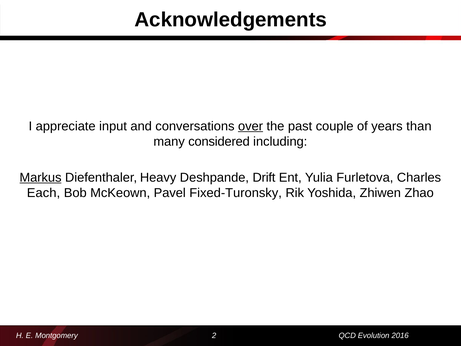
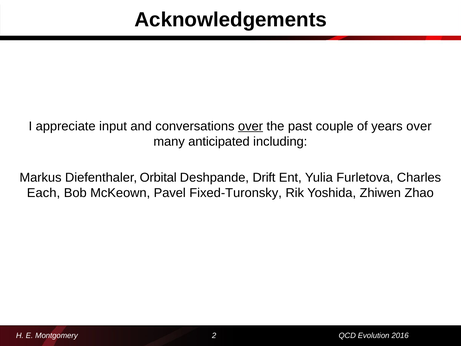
years than: than -> over
considered: considered -> anticipated
Markus underline: present -> none
Heavy: Heavy -> Orbital
